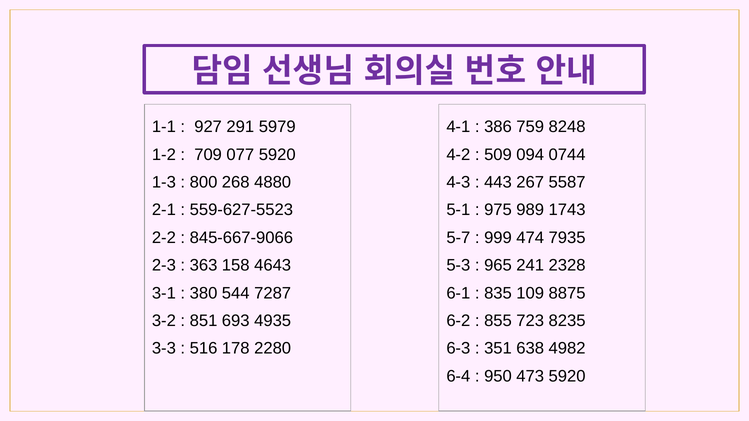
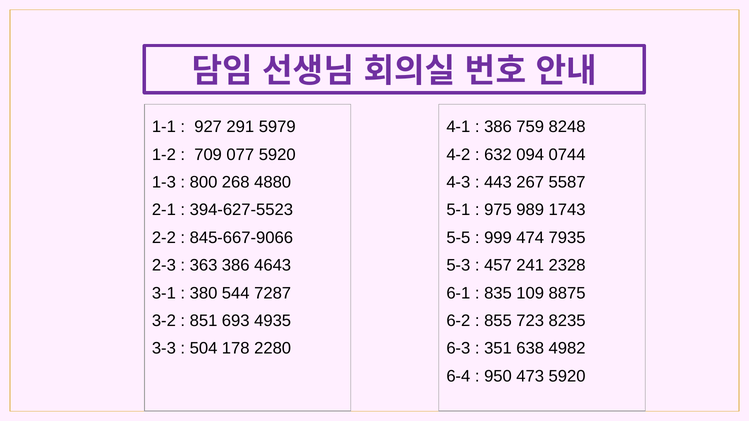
509: 509 -> 632
559-627-5523: 559-627-5523 -> 394-627-5523
5-7: 5-7 -> 5-5
363 158: 158 -> 386
965: 965 -> 457
516: 516 -> 504
